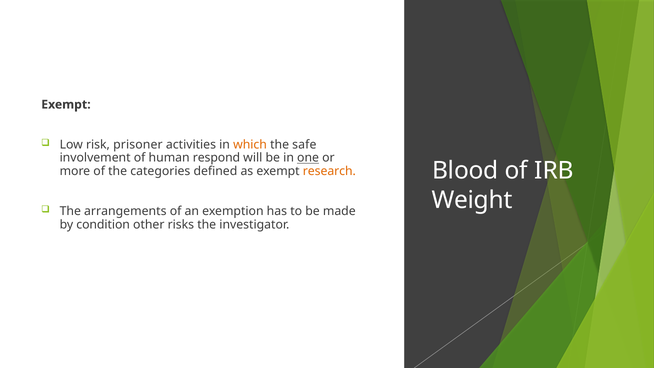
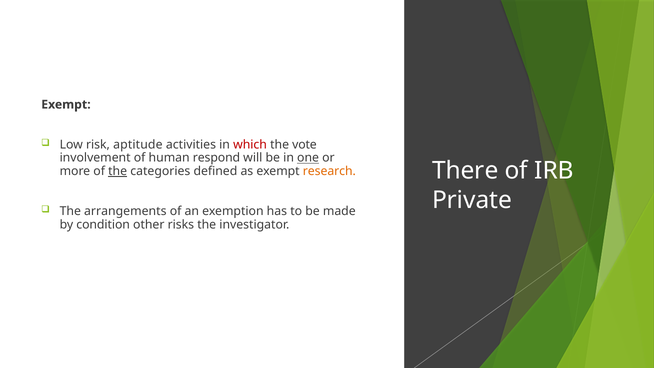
prisoner: prisoner -> aptitude
which colour: orange -> red
safe: safe -> vote
Blood: Blood -> There
the at (118, 171) underline: none -> present
Weight: Weight -> Private
